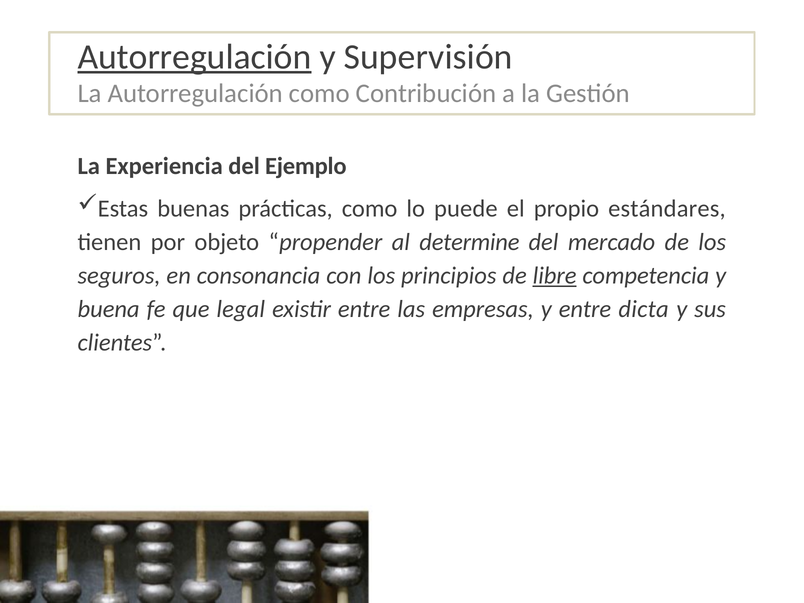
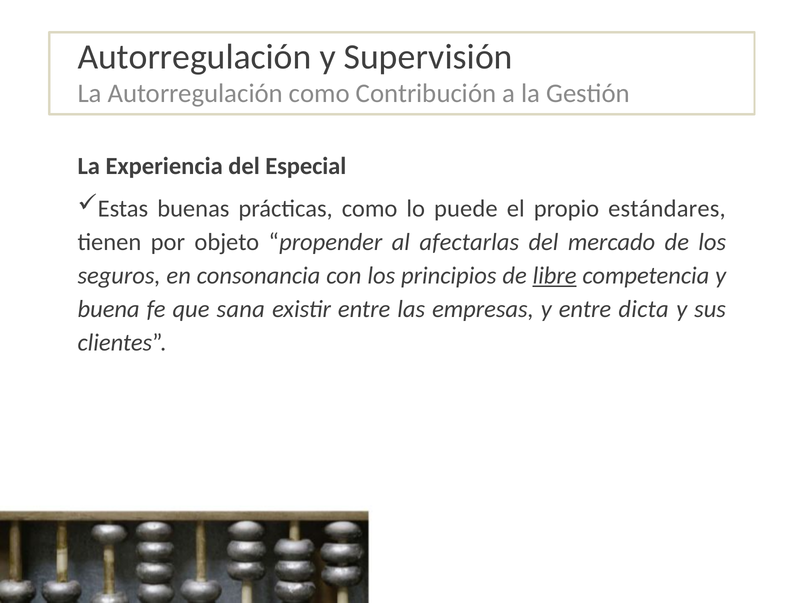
Autorregulación at (195, 57) underline: present -> none
Ejemplo: Ejemplo -> Especial
determine: determine -> afectarlas
legal: legal -> sana
